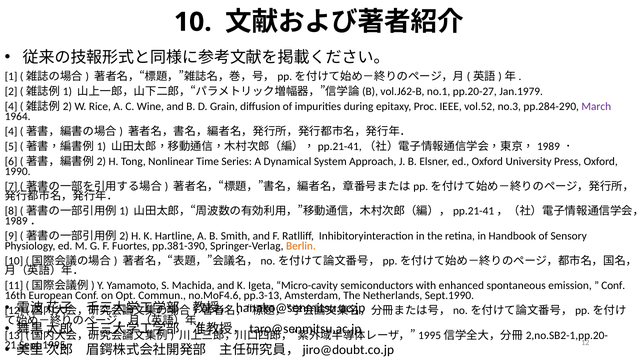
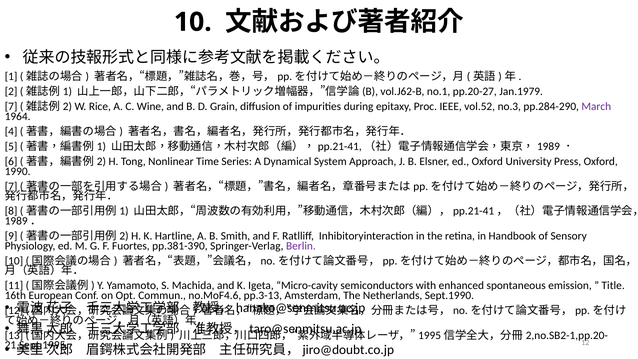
4 at (11, 106): 4 -> 7
Berlin colour: orange -> purple
Conf at (613, 286): Conf -> Title
